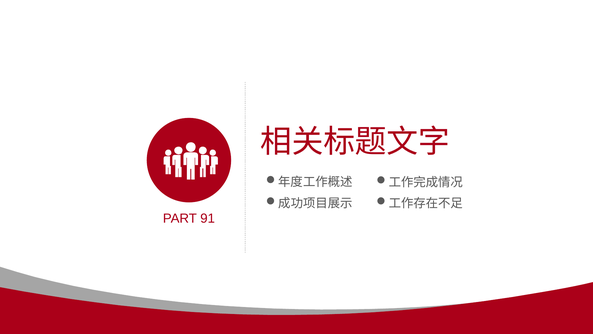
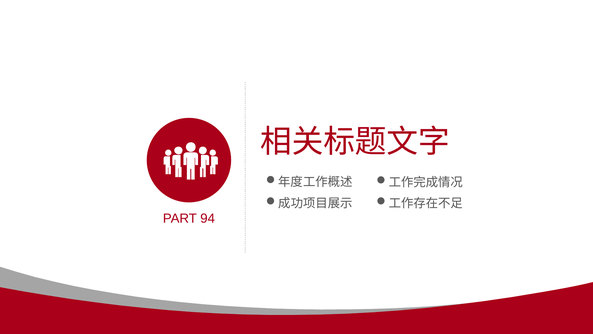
91: 91 -> 94
